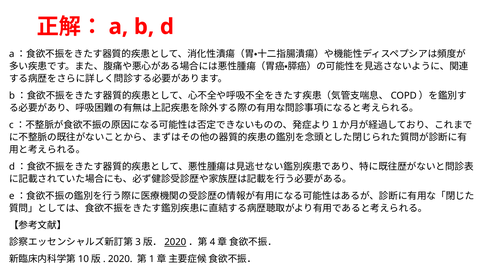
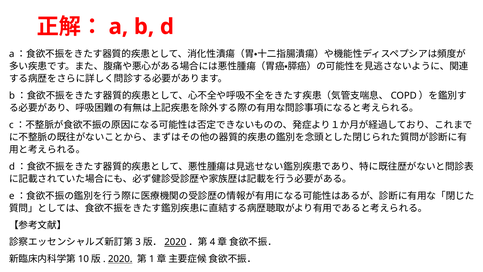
2020 at (120, 259) underline: none -> present
